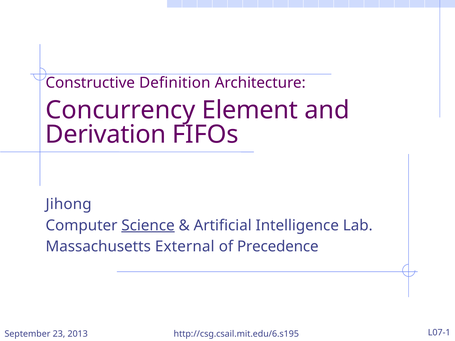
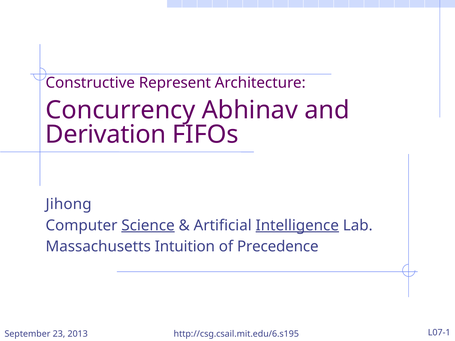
Definition: Definition -> Represent
Element: Element -> Abhinav
Intelligence underline: none -> present
External: External -> Intuition
